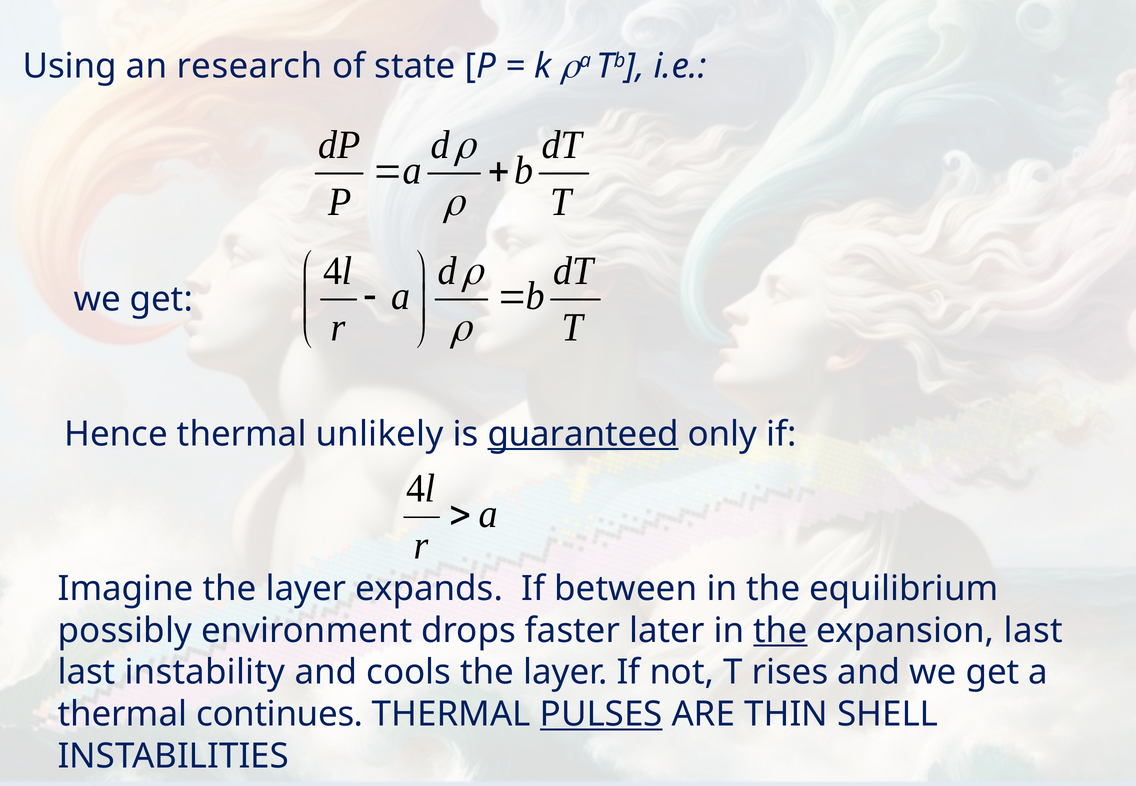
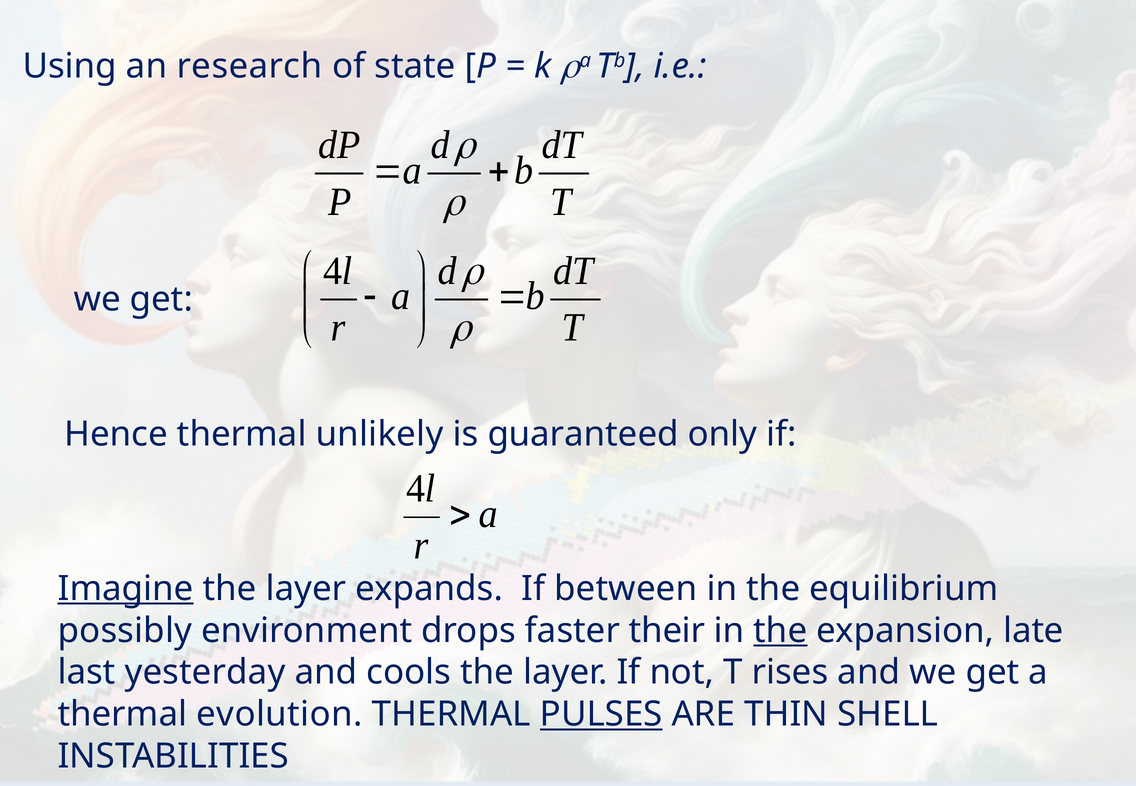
guaranteed underline: present -> none
Imagine underline: none -> present
later: later -> their
expansion last: last -> late
instability: instability -> yesterday
continues: continues -> evolution
